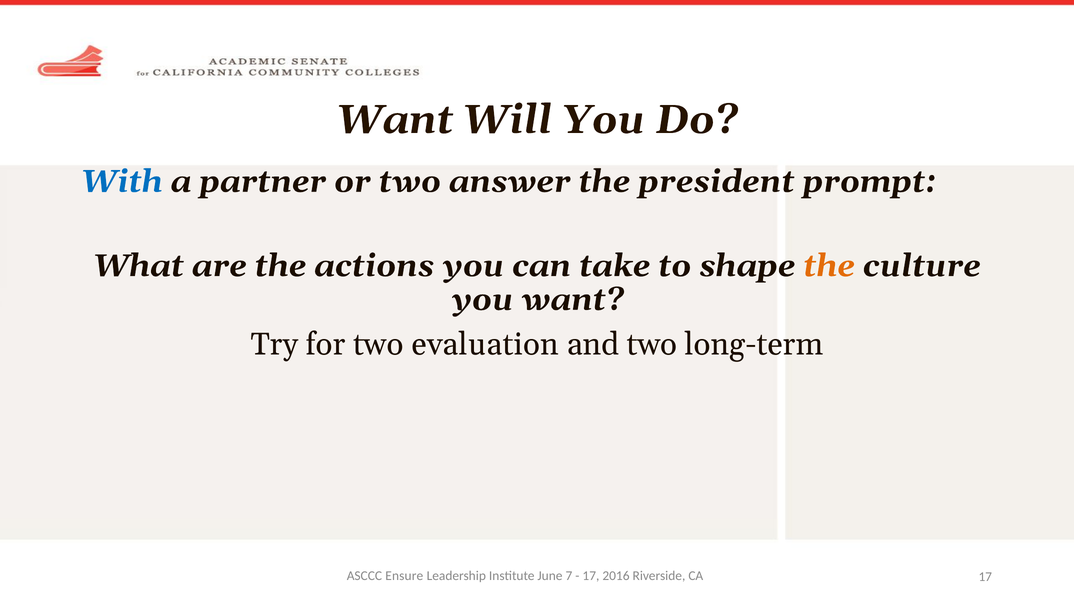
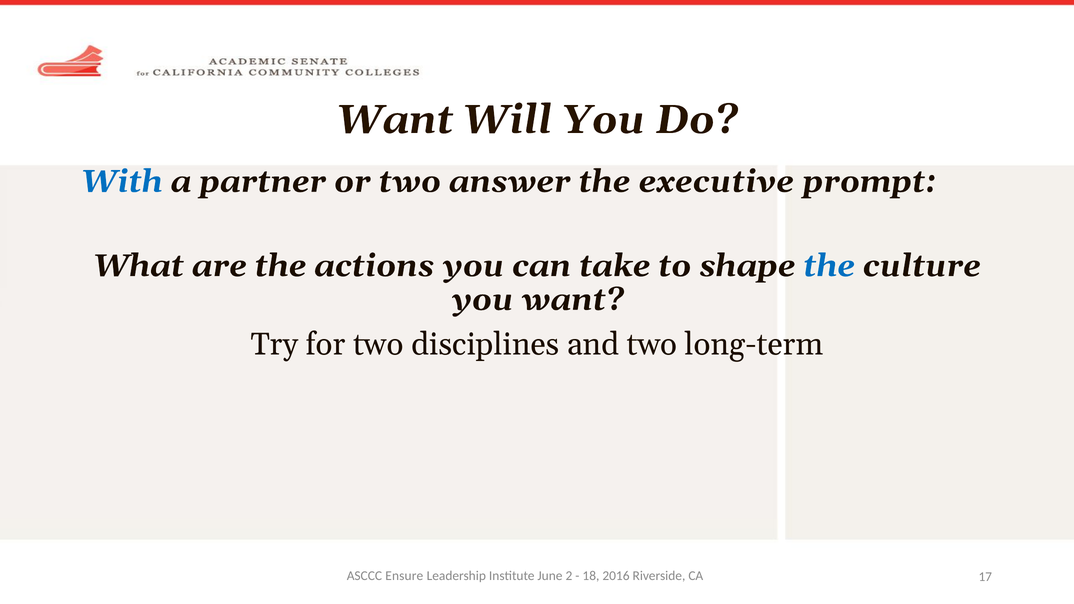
president: president -> executive
the at (829, 266) colour: orange -> blue
evaluation: evaluation -> disciplines
7: 7 -> 2
17 at (591, 576): 17 -> 18
